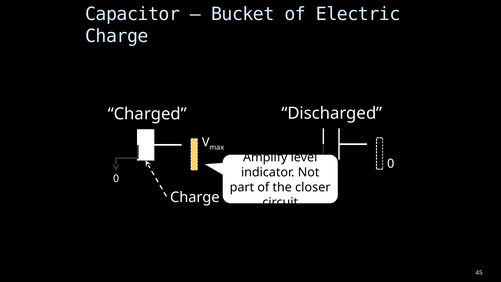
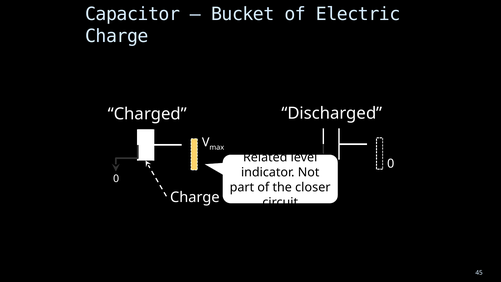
Amplify: Amplify -> Related
